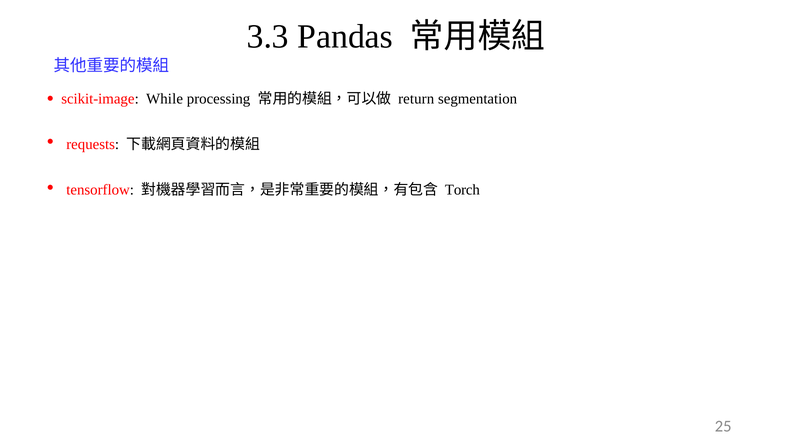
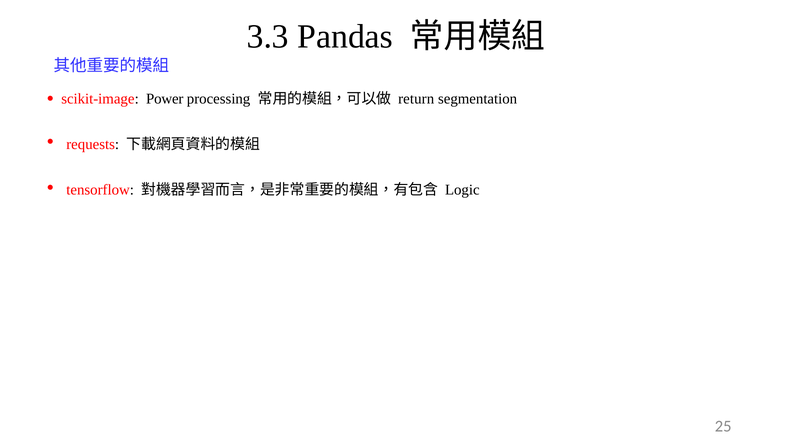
While: While -> Power
Torch: Torch -> Logic
